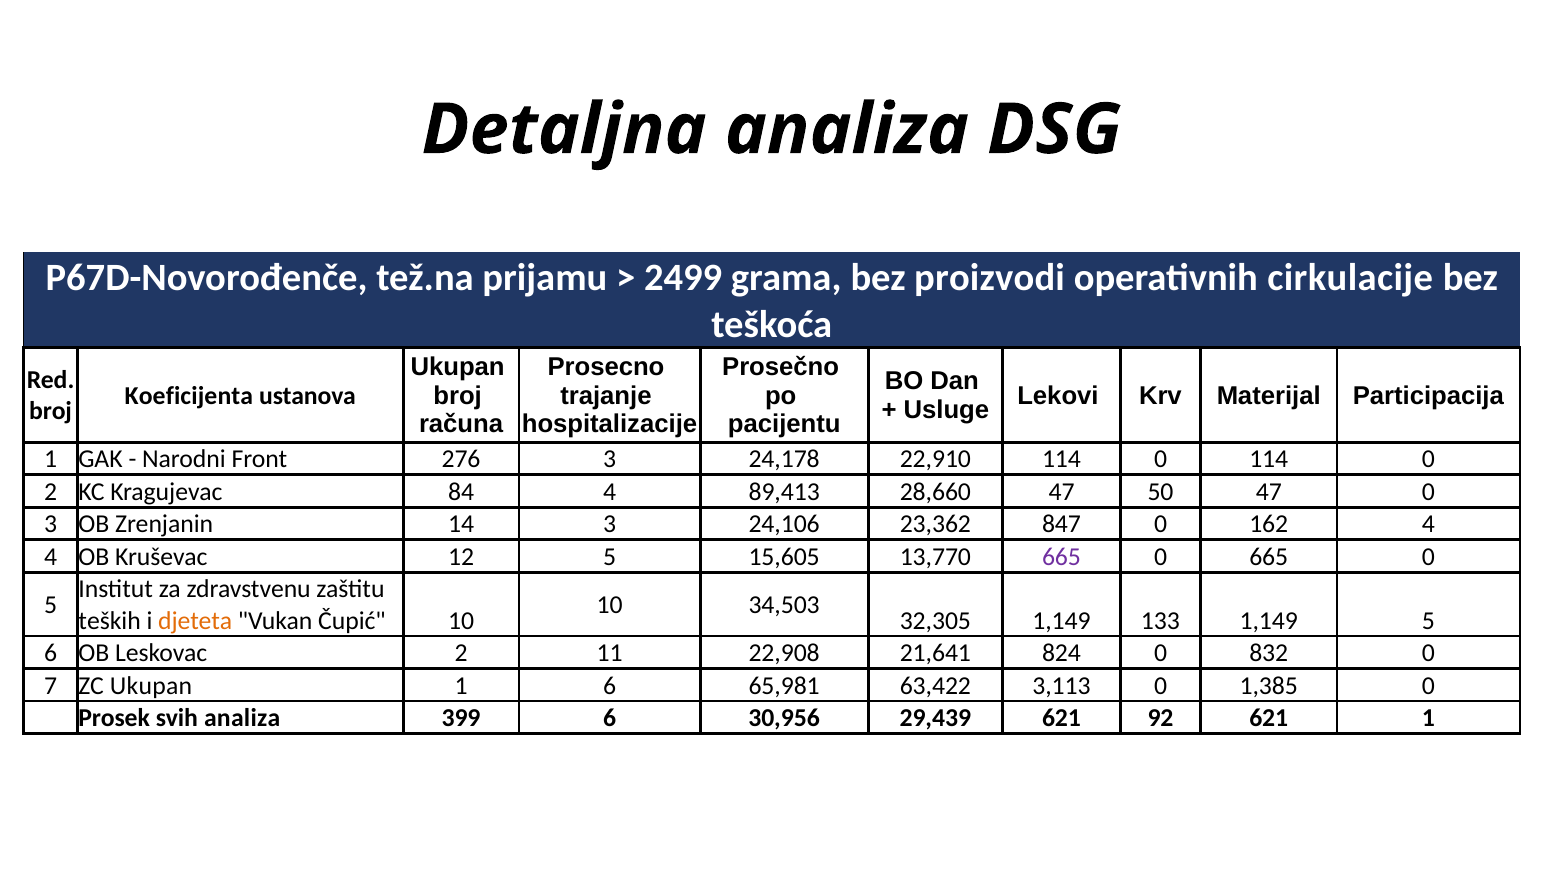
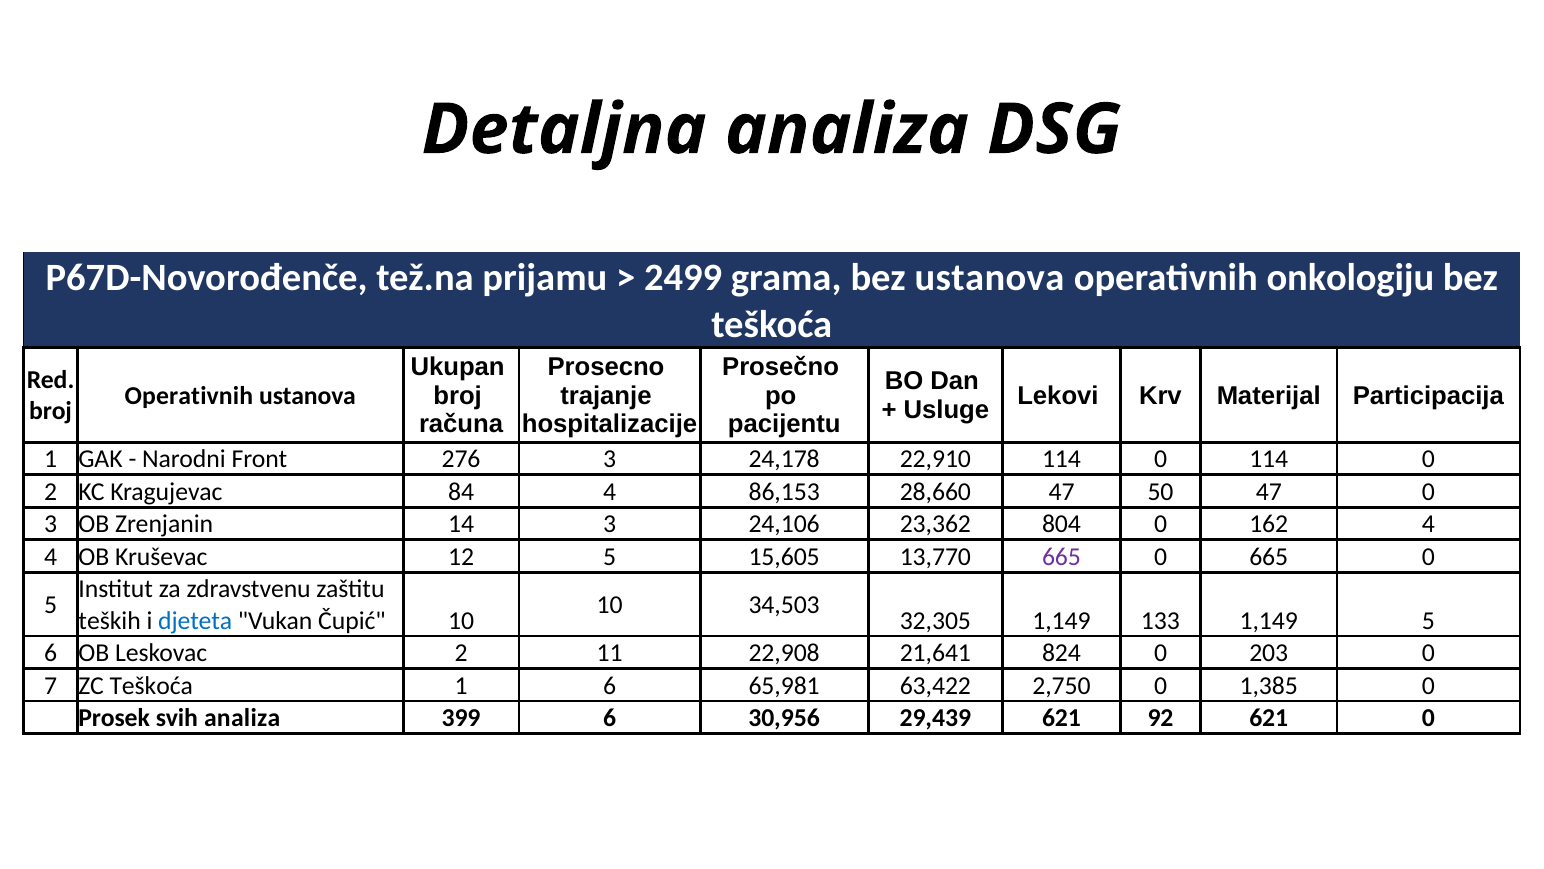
bez proizvodi: proizvodi -> ustanova
cirkulacije: cirkulacije -> onkologiju
Koeficijenta at (189, 395): Koeficijenta -> Operativnih
89,413: 89,413 -> 86,153
847: 847 -> 804
djeteta colour: orange -> blue
832: 832 -> 203
ZC Ukupan: Ukupan -> Teškoća
3,113: 3,113 -> 2,750
621 1: 1 -> 0
